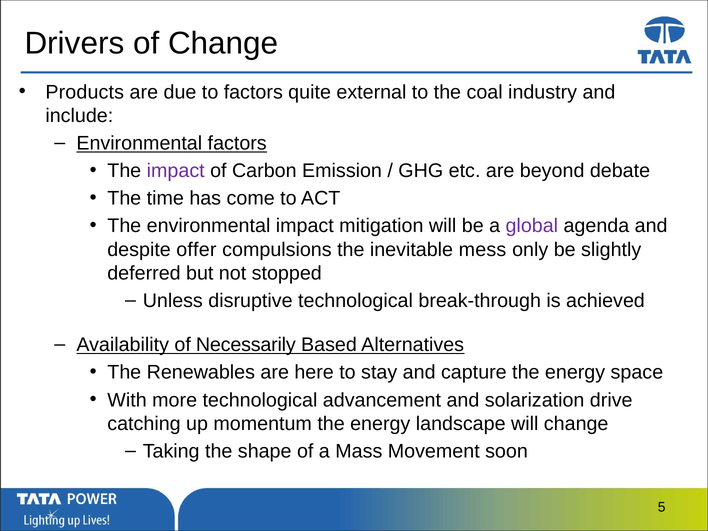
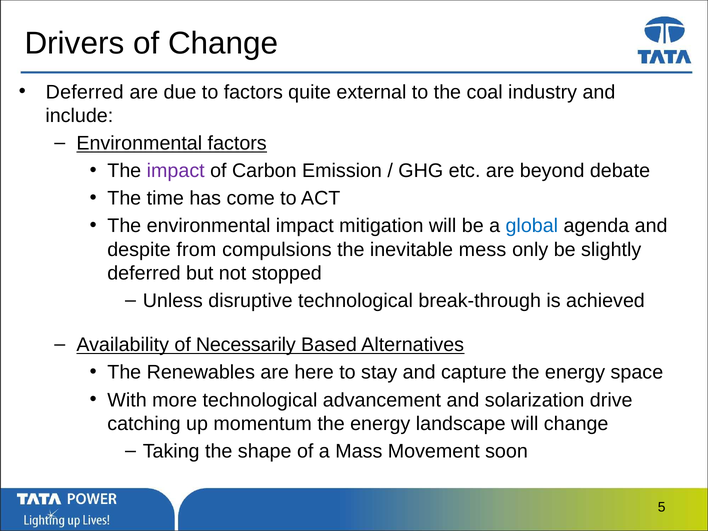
Products at (85, 92): Products -> Deferred
global colour: purple -> blue
offer: offer -> from
